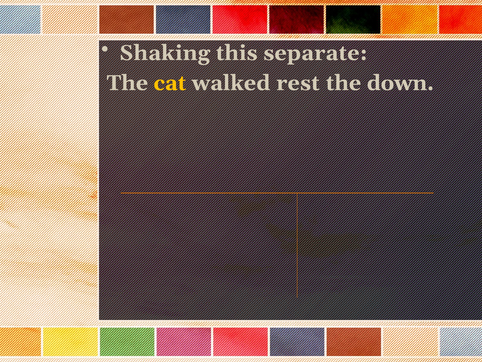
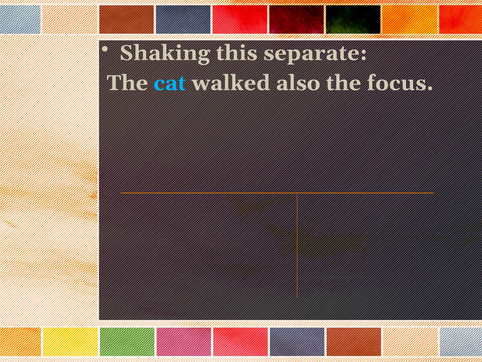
cat colour: yellow -> light blue
rest: rest -> also
down: down -> focus
